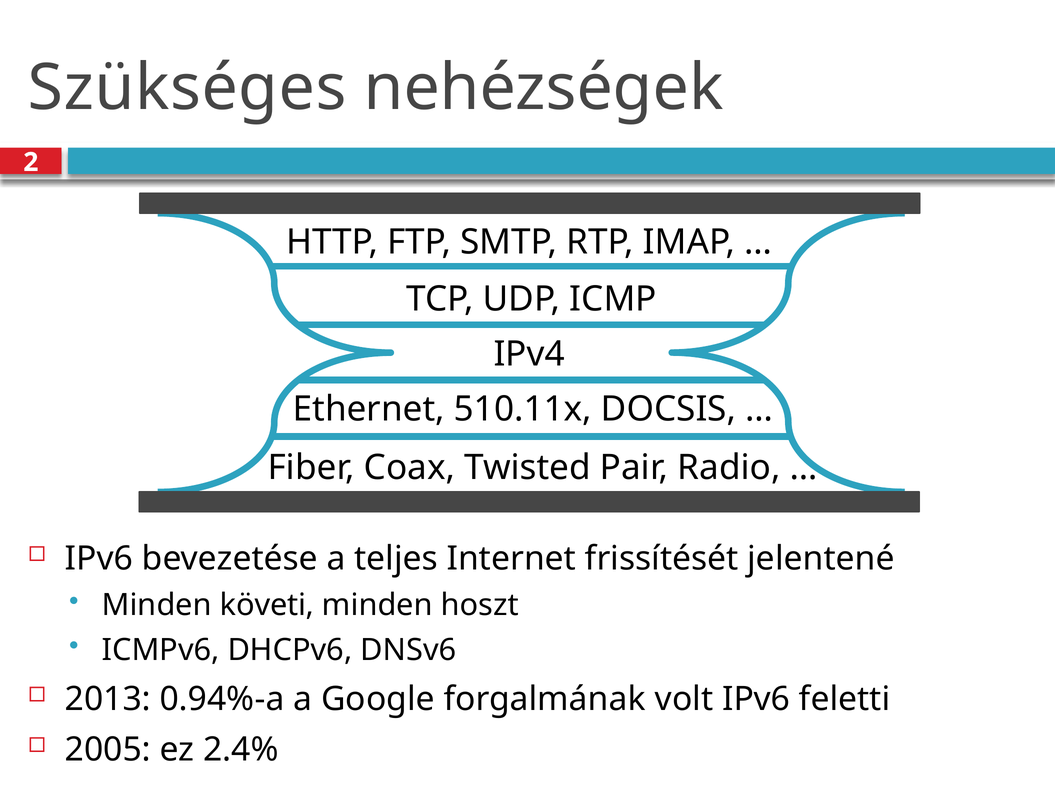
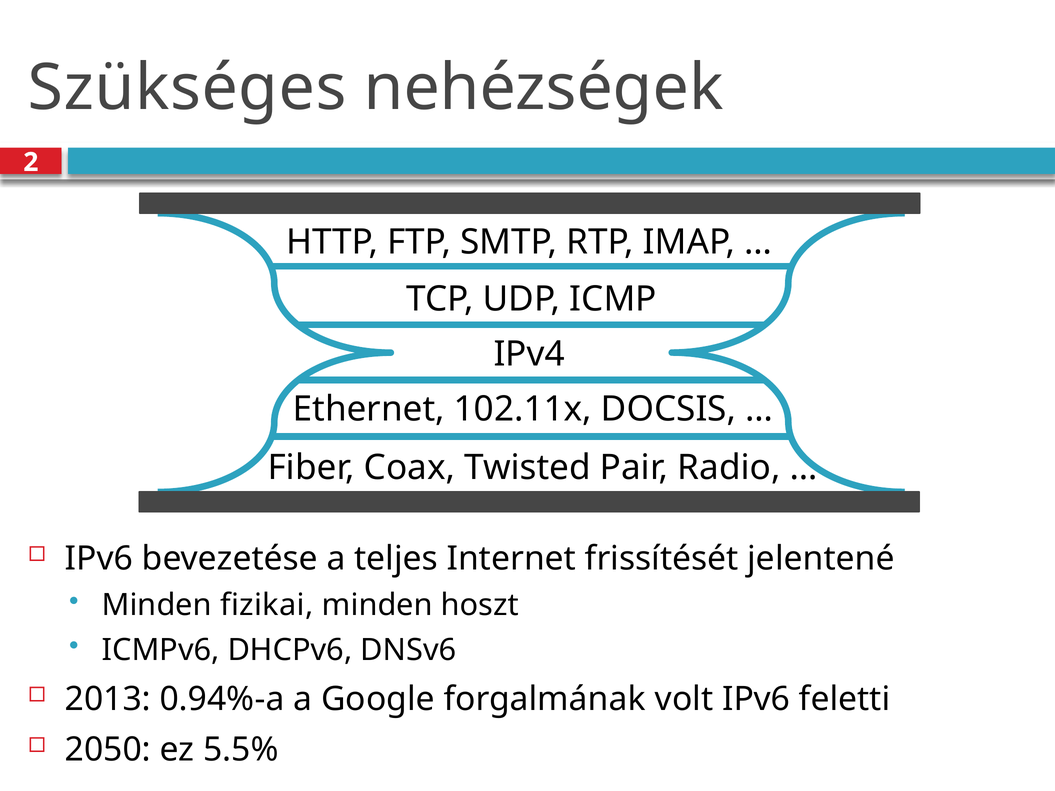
510.11x: 510.11x -> 102.11x
követi: követi -> fizikai
2005: 2005 -> 2050
2.4%: 2.4% -> 5.5%
